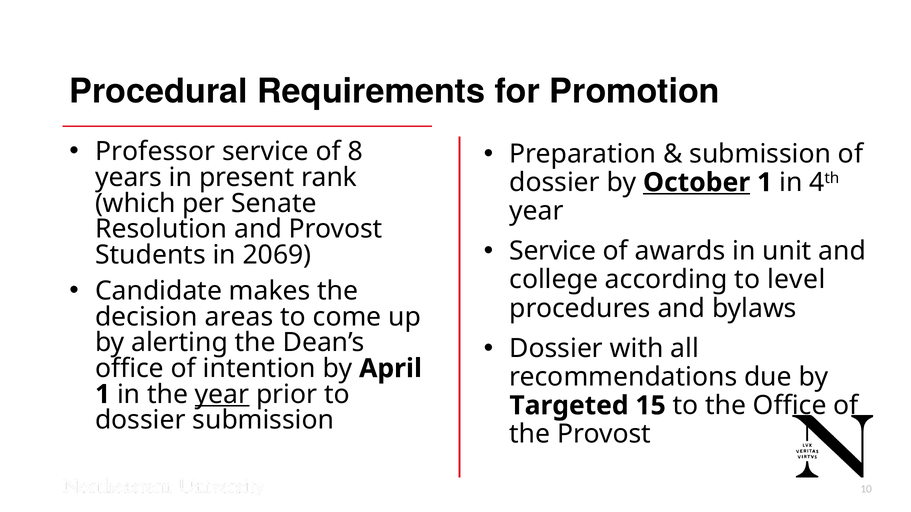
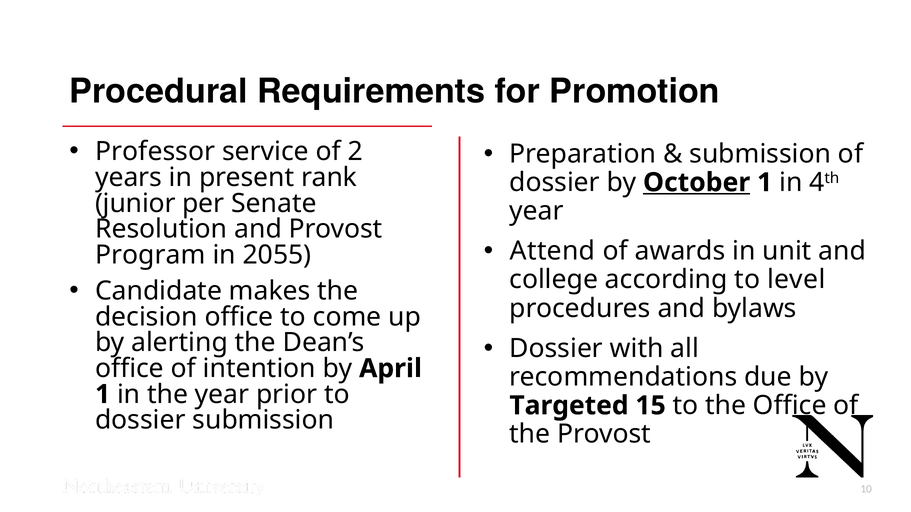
8: 8 -> 2
which: which -> junior
Service at (553, 251): Service -> Attend
Students: Students -> Program
2069: 2069 -> 2055
decision areas: areas -> office
year at (222, 395) underline: present -> none
